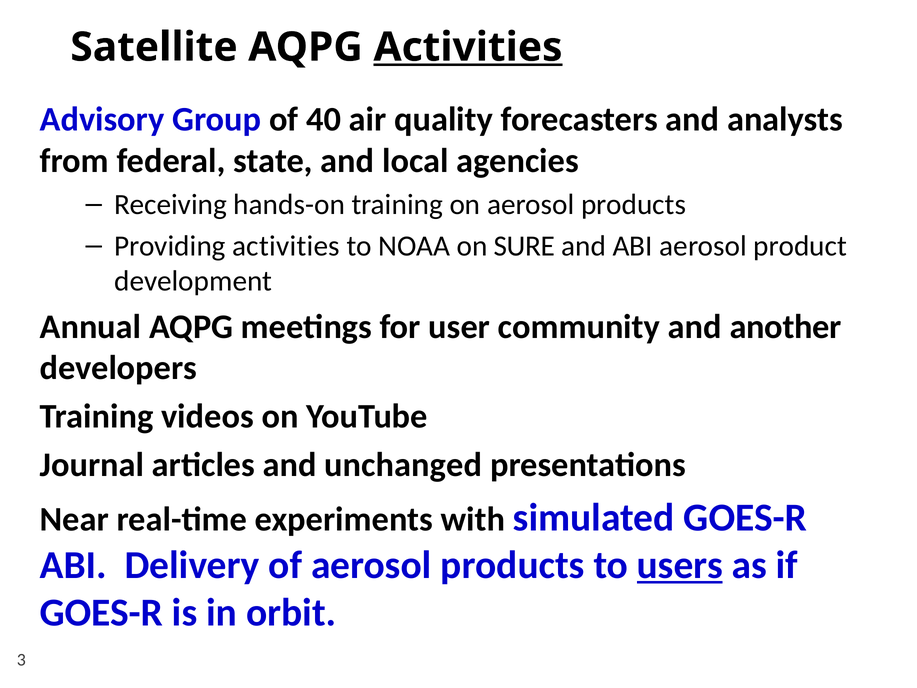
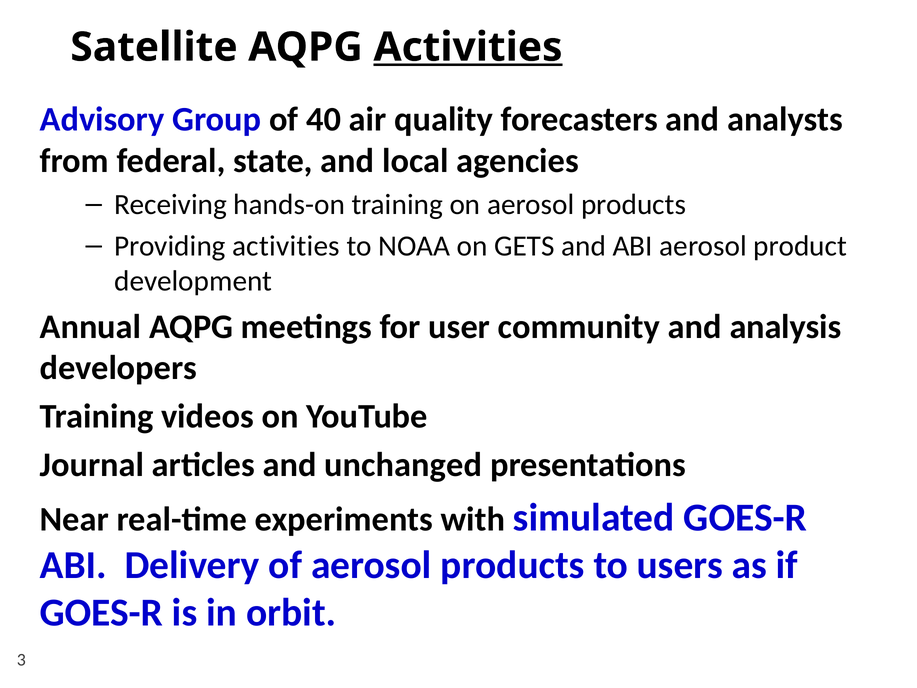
SURE: SURE -> GETS
another: another -> analysis
users underline: present -> none
